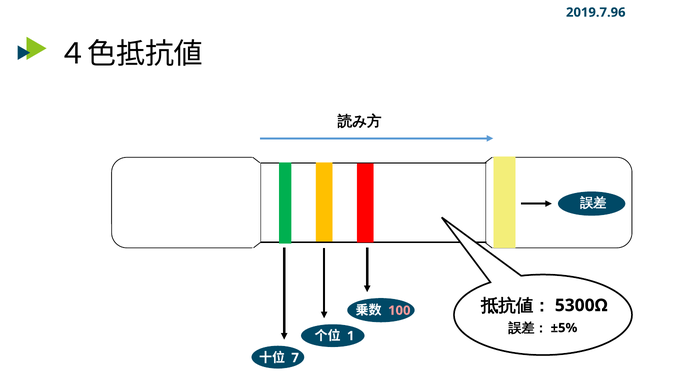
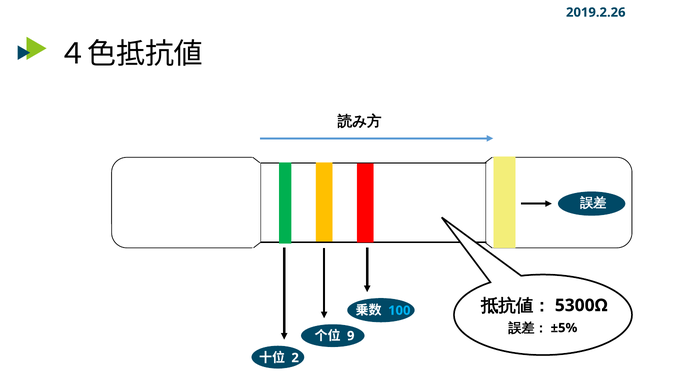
2019.7.96: 2019.7.96 -> 2019.2.26
100 colour: pink -> light blue
1: 1 -> 9
7: 7 -> 2
